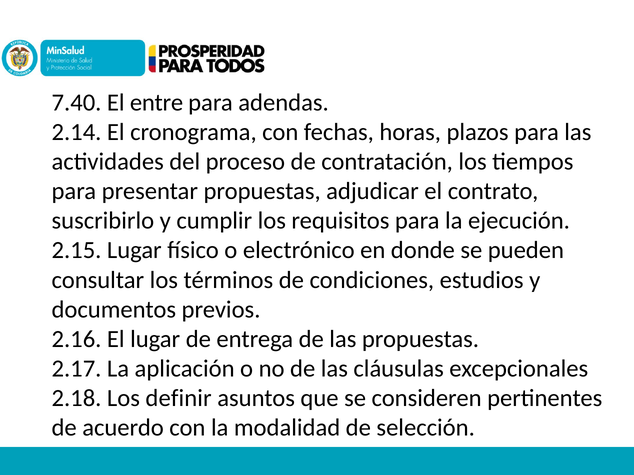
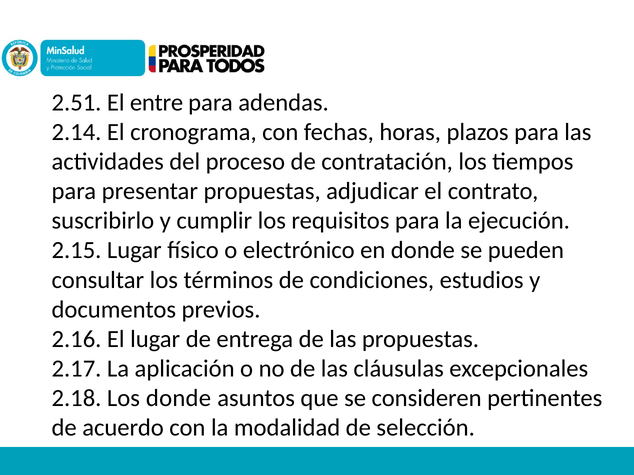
7.40: 7.40 -> 2.51
Los definir: definir -> donde
